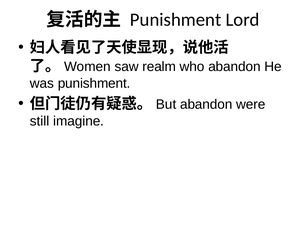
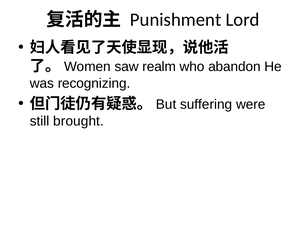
was punishment: punishment -> recognizing
abandon at (206, 104): abandon -> suffering
imagine: imagine -> brought
